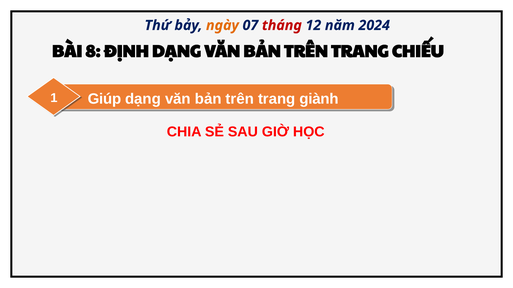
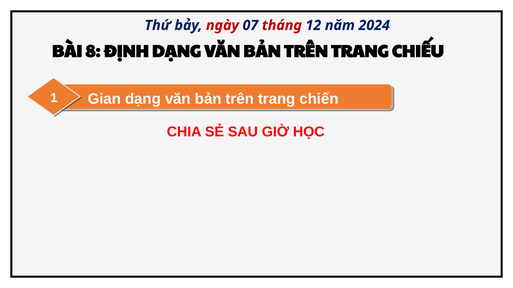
ngày colour: orange -> red
Giúp: Giúp -> Gian
giành: giành -> chiến
